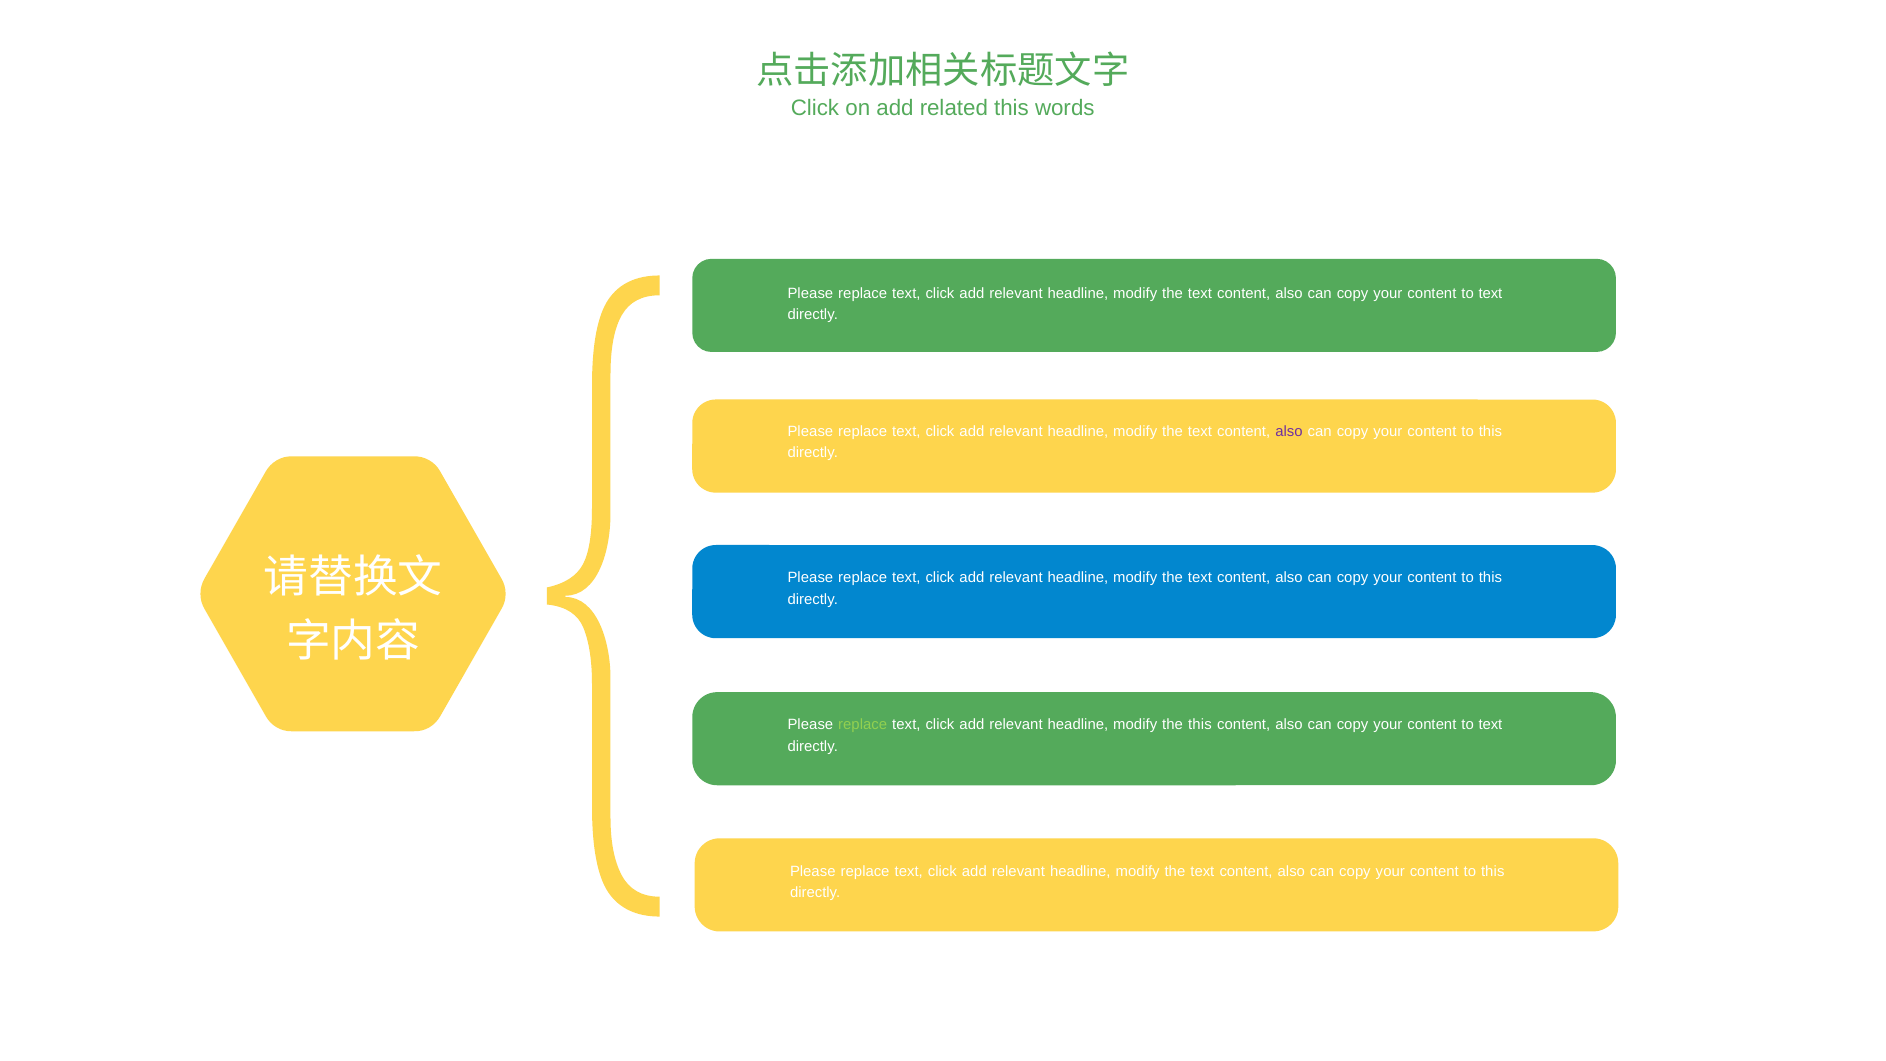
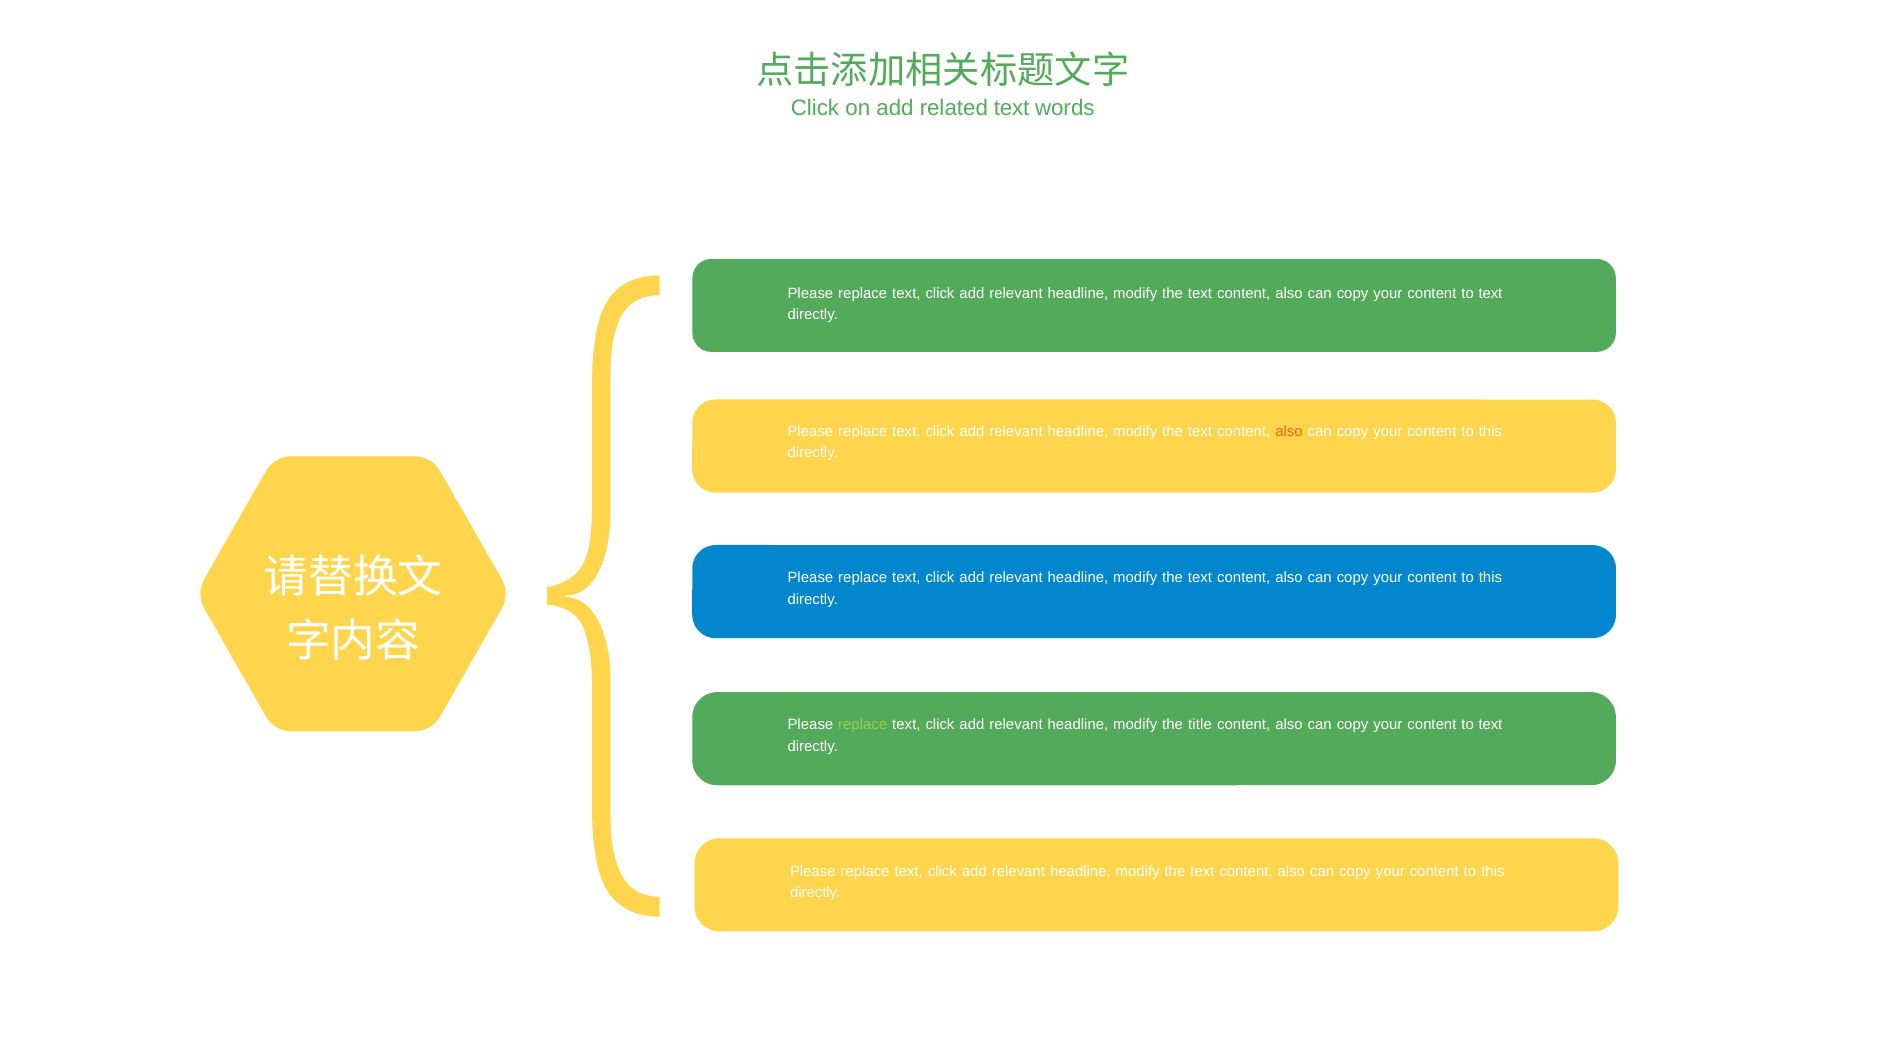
related this: this -> text
also at (1289, 431) colour: purple -> orange
the this: this -> title
